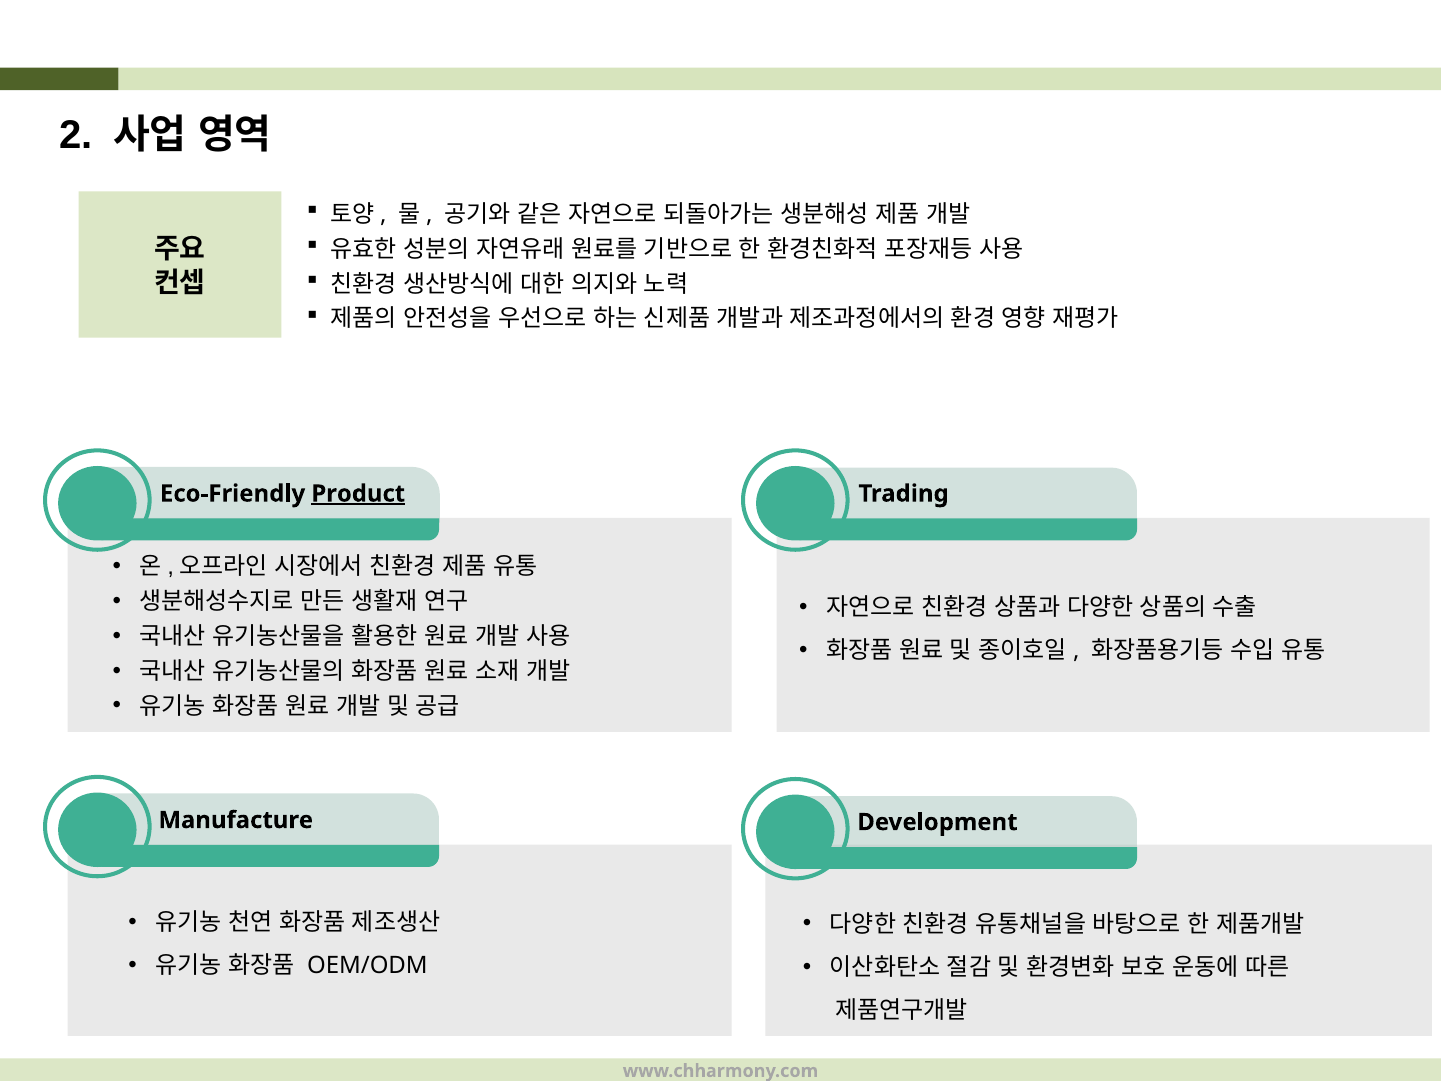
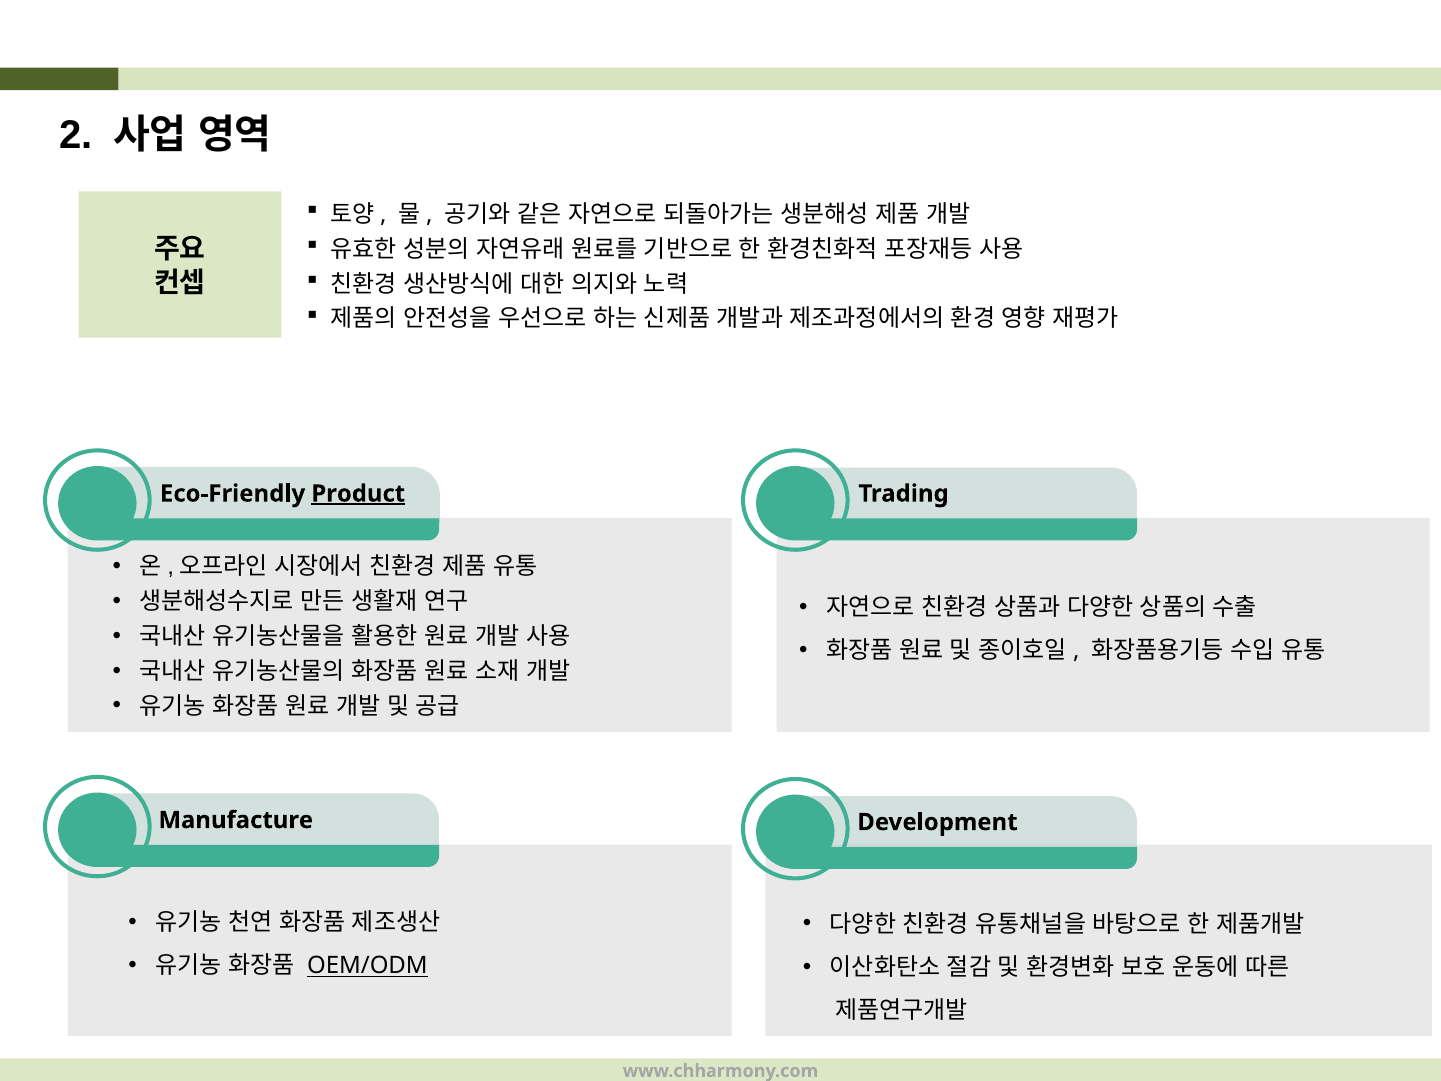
OEM/ODM underline: none -> present
